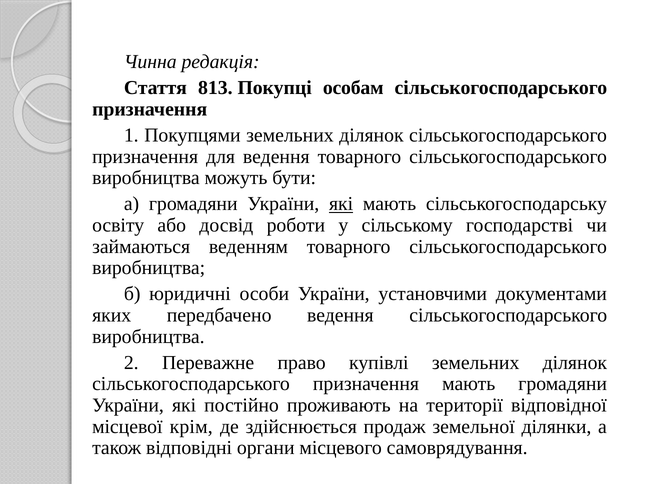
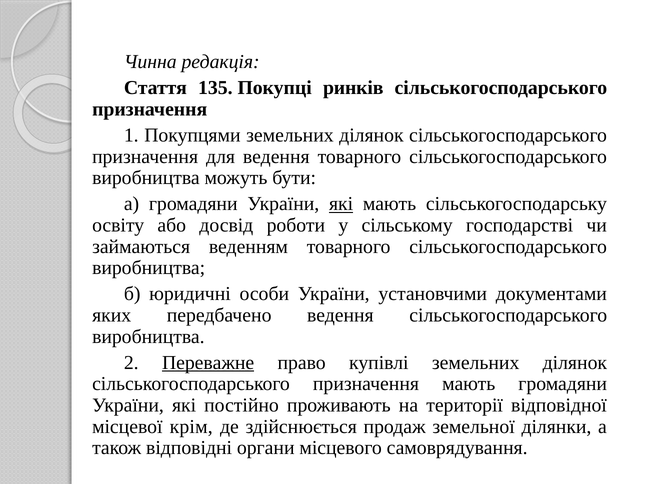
813: 813 -> 135
особам: особам -> ринків
Переважне underline: none -> present
